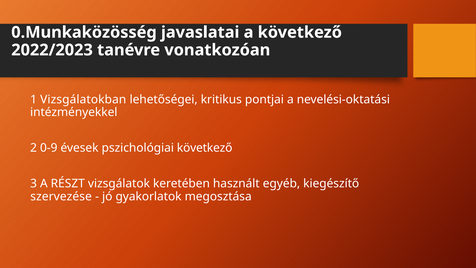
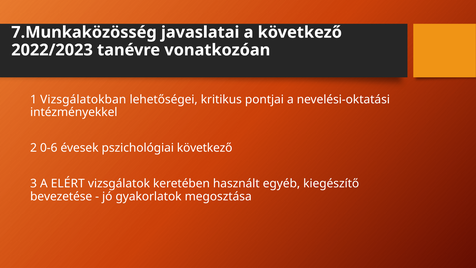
0.Munkaközösség: 0.Munkaközösség -> 7.Munkaközösség
0-9: 0-9 -> 0-6
RÉSZT: RÉSZT -> ELÉRT
szervezése: szervezése -> bevezetése
